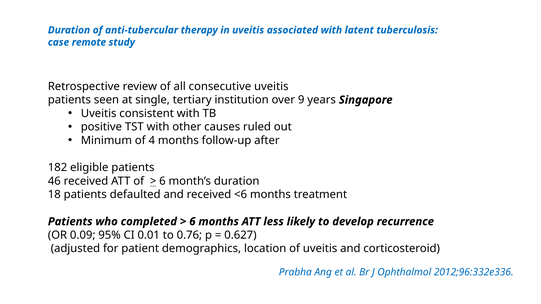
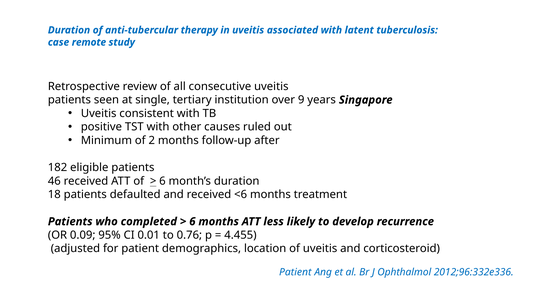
4: 4 -> 2
0.627: 0.627 -> 4.455
Prabha at (295, 273): Prabha -> Patient
